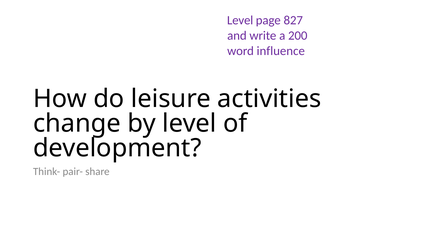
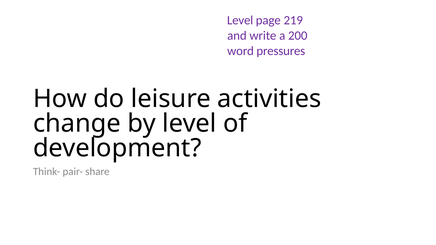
827: 827 -> 219
influence: influence -> pressures
